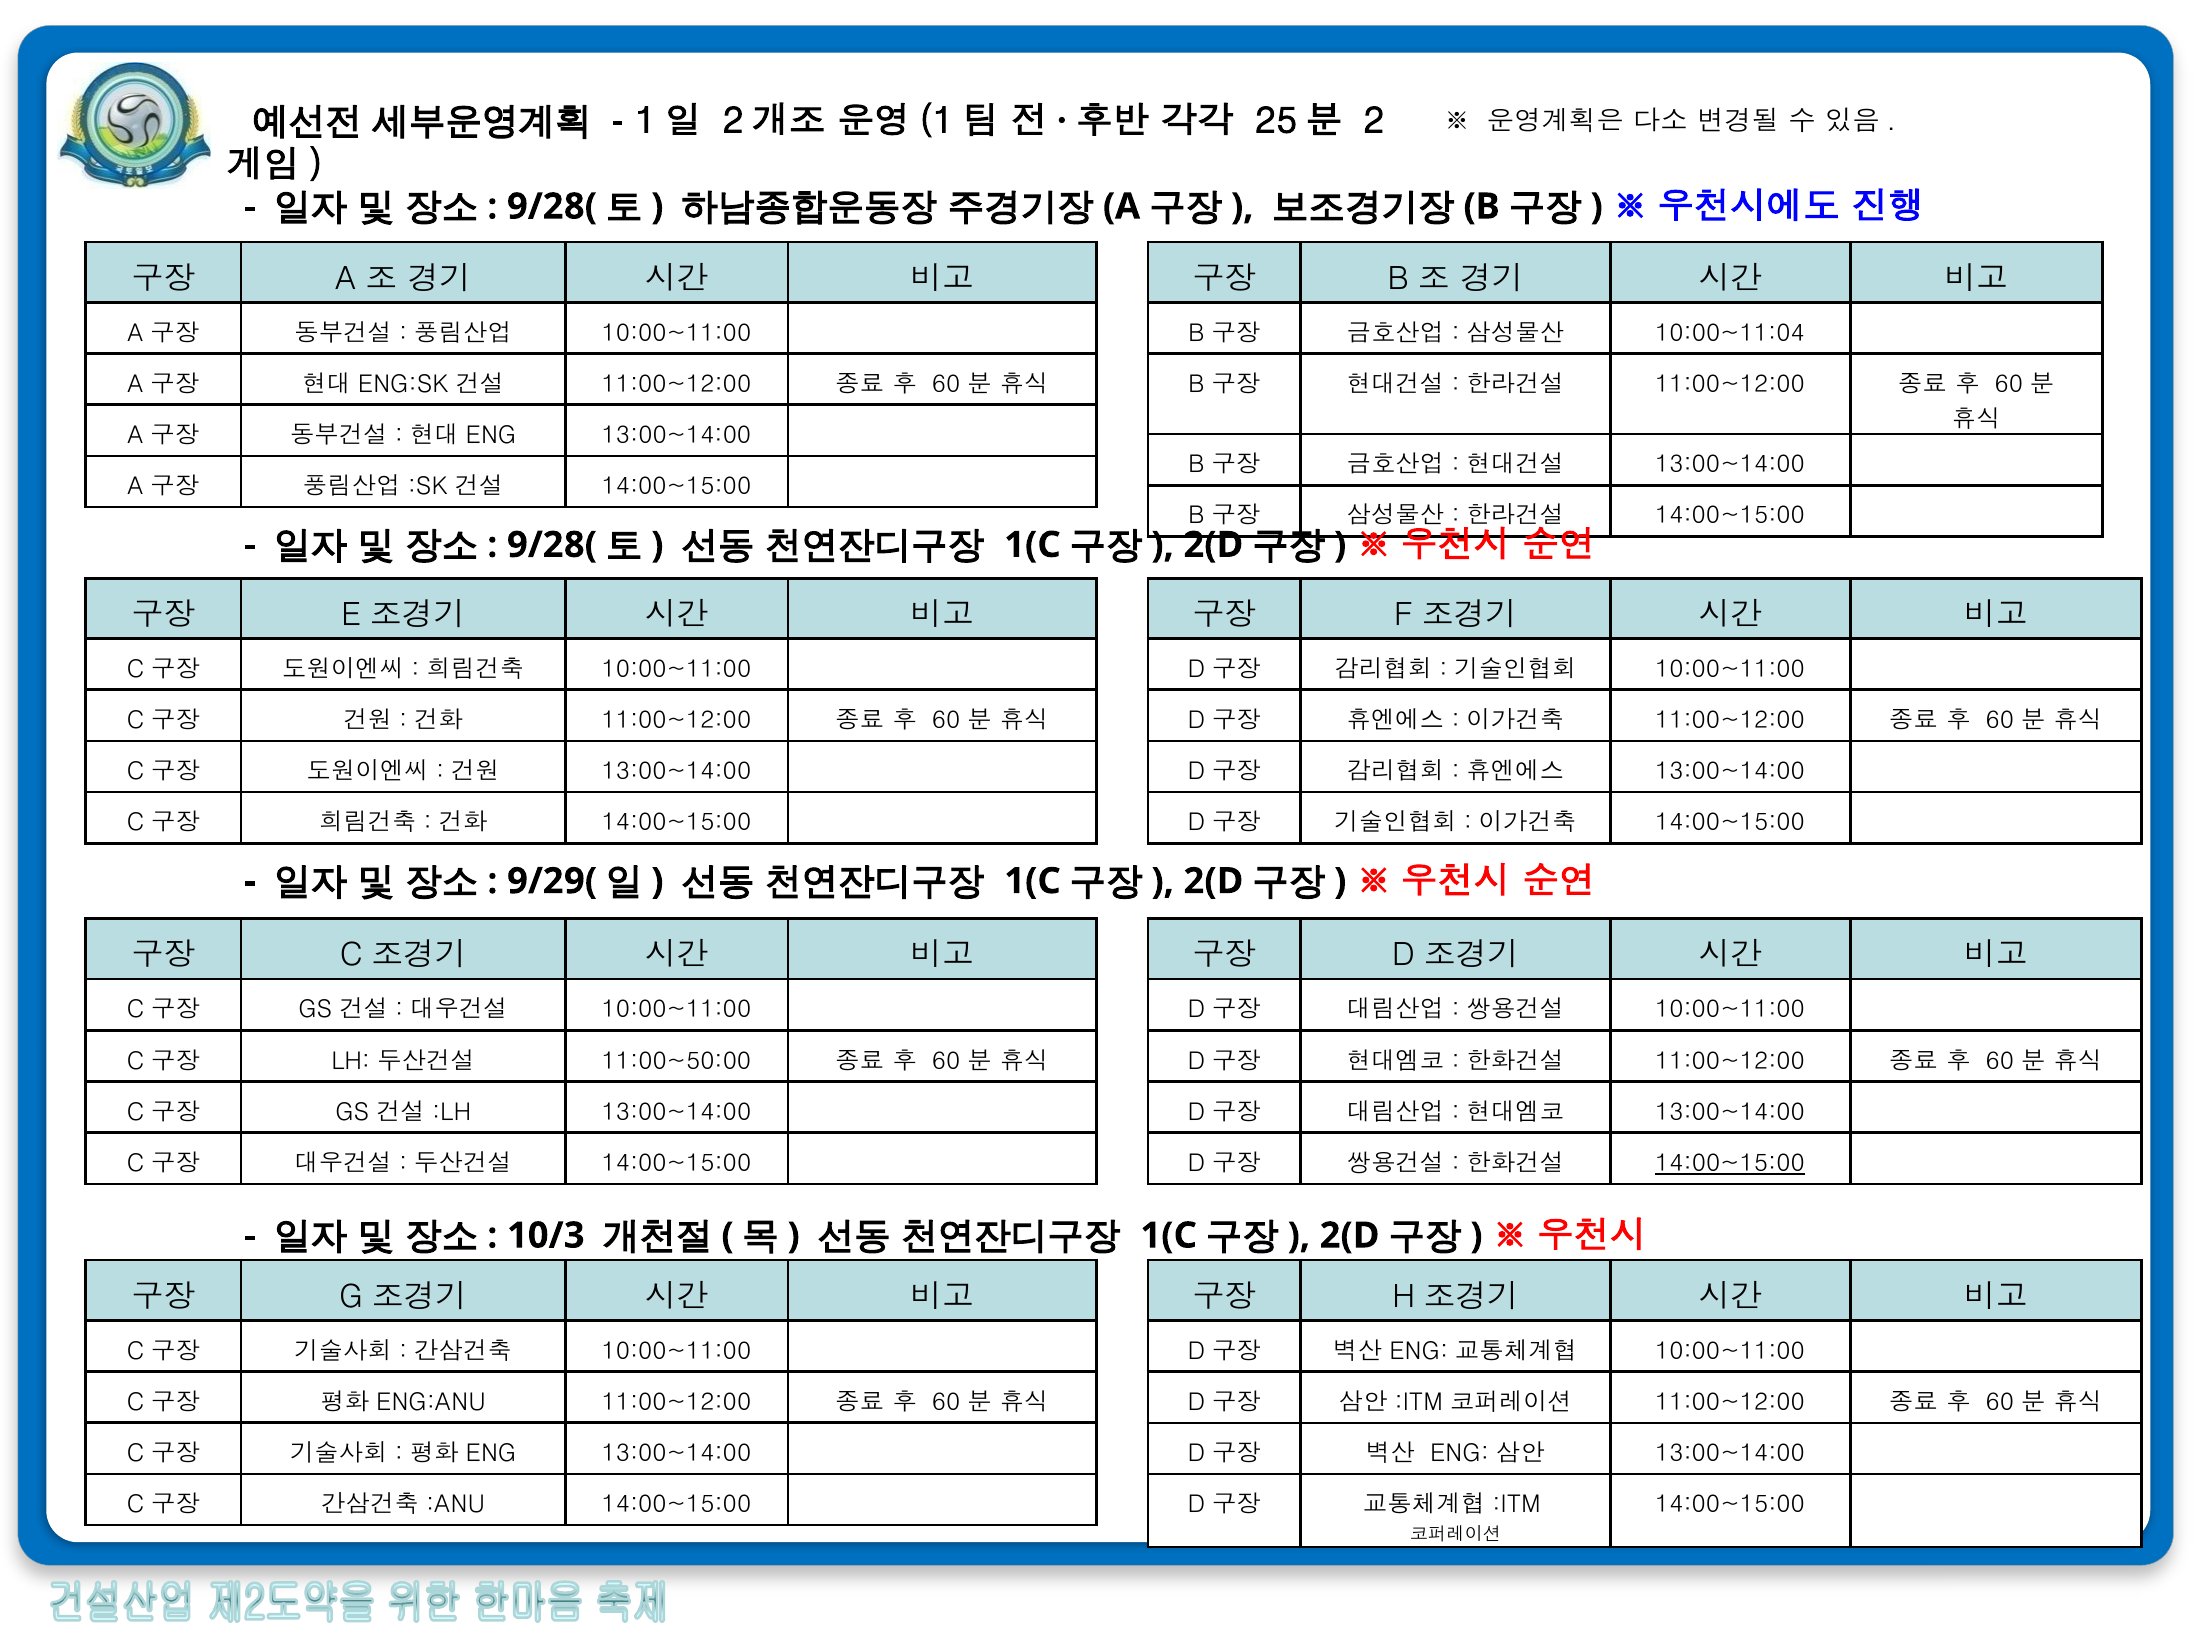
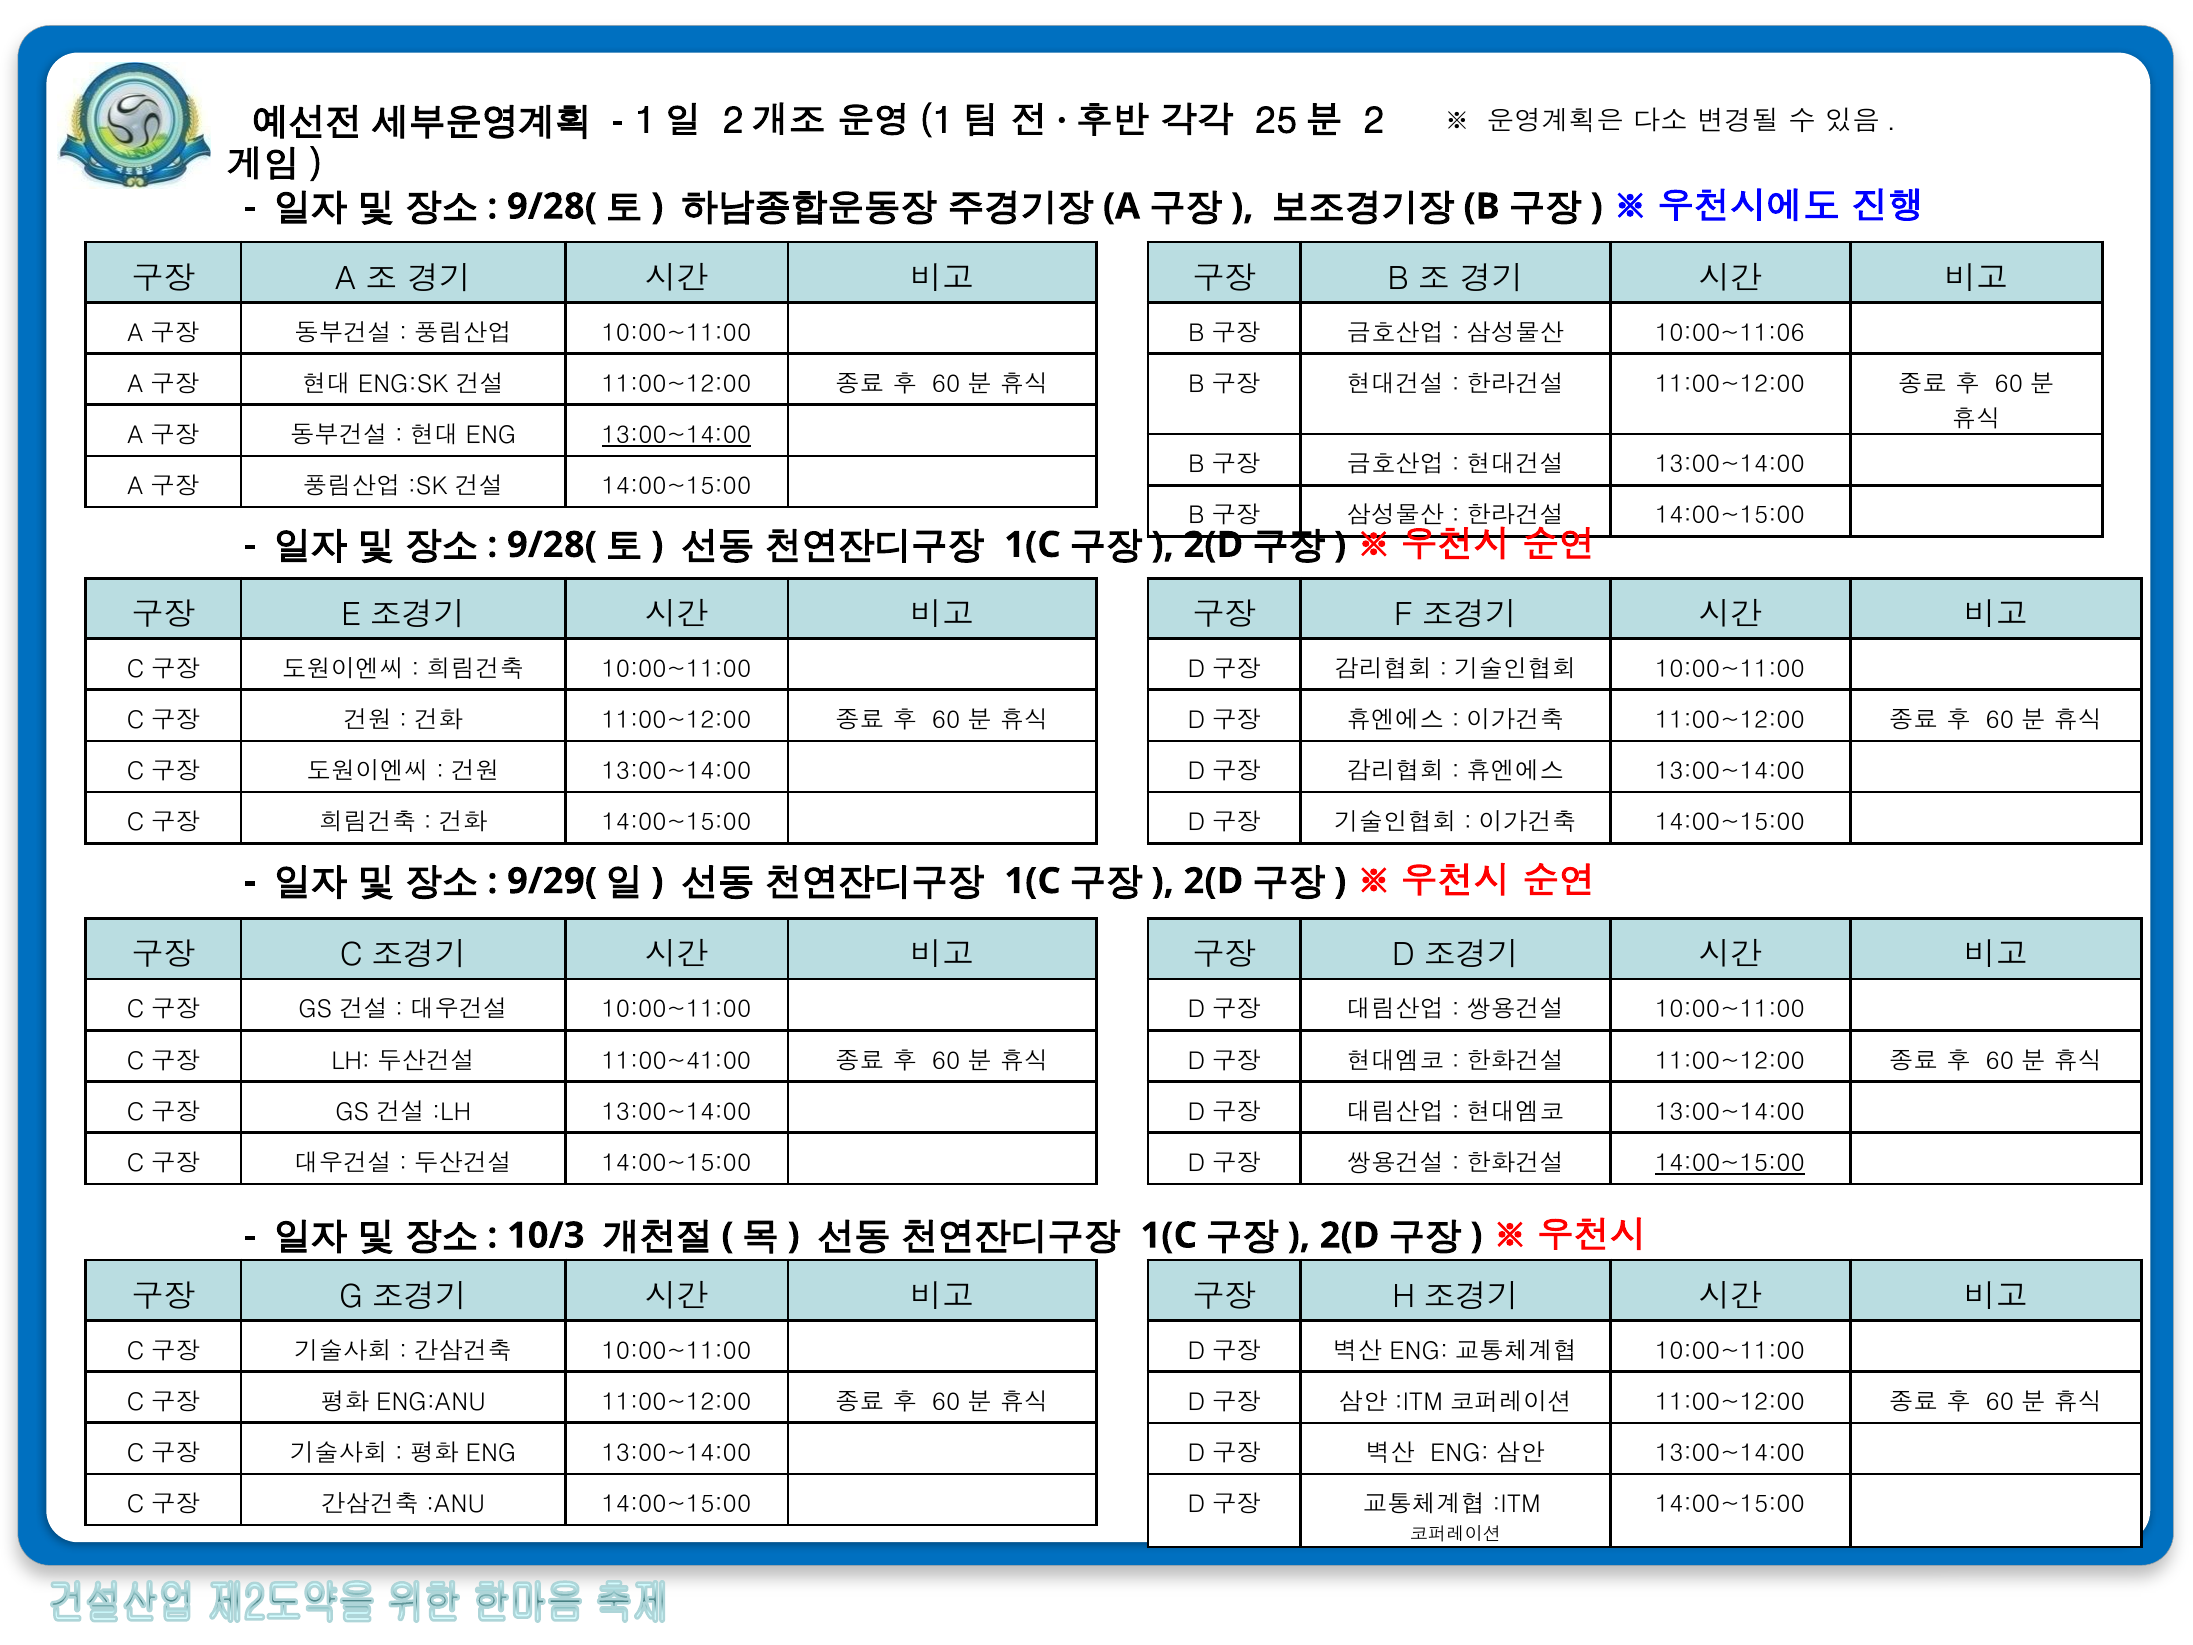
10:00~11:04: 10:00~11:04 -> 10:00~11:06
13:00~14:00 at (676, 435) underline: none -> present
11:00~50:00: 11:00~50:00 -> 11:00~41:00
